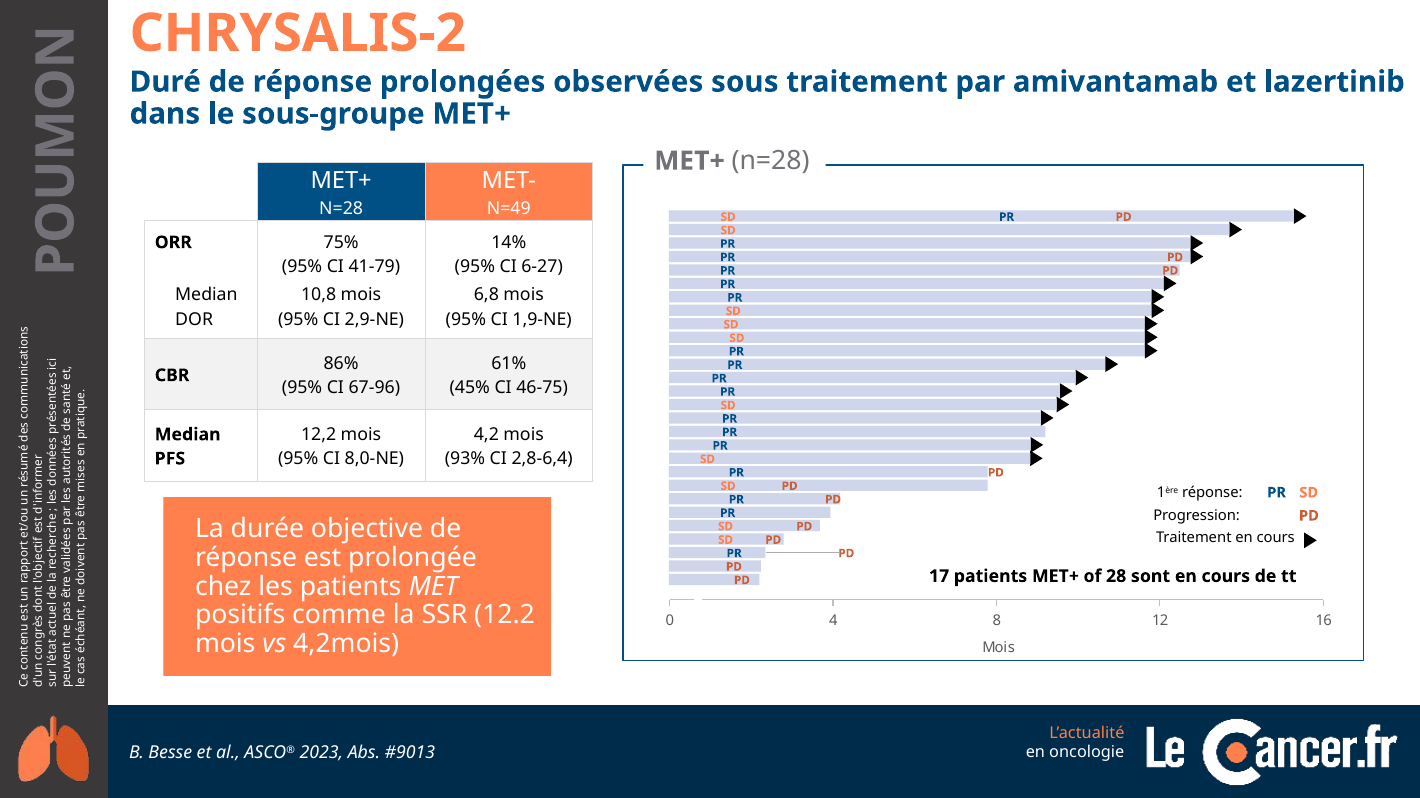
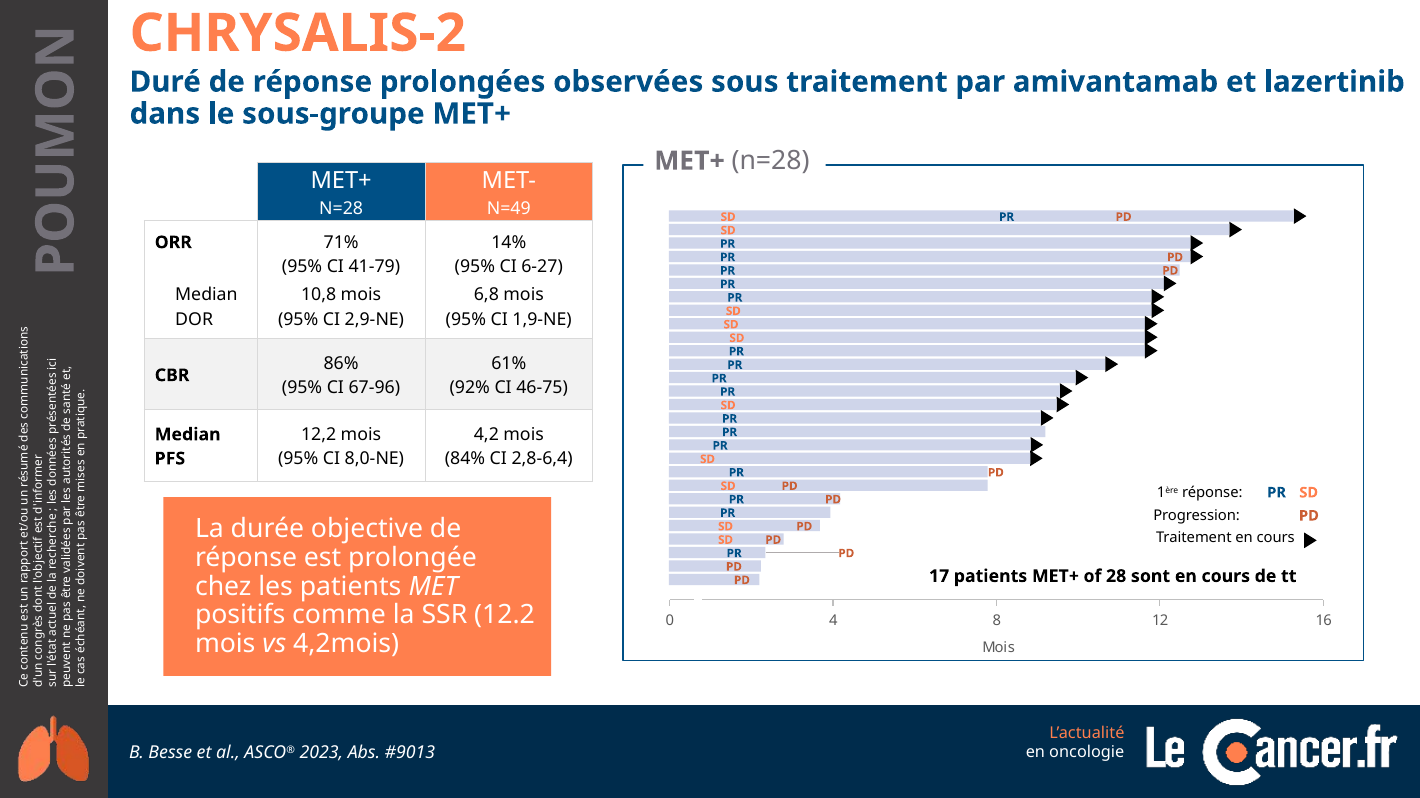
75%: 75% -> 71%
45%: 45% -> 92%
93%: 93% -> 84%
